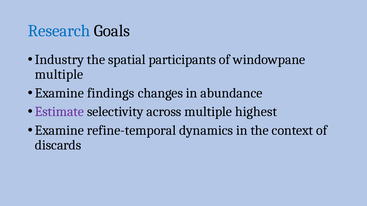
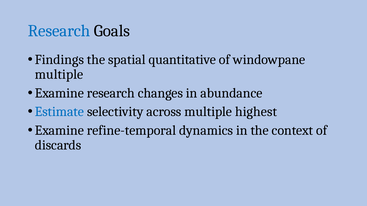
Industry: Industry -> Findings
participants: participants -> quantitative
Examine findings: findings -> research
Estimate colour: purple -> blue
